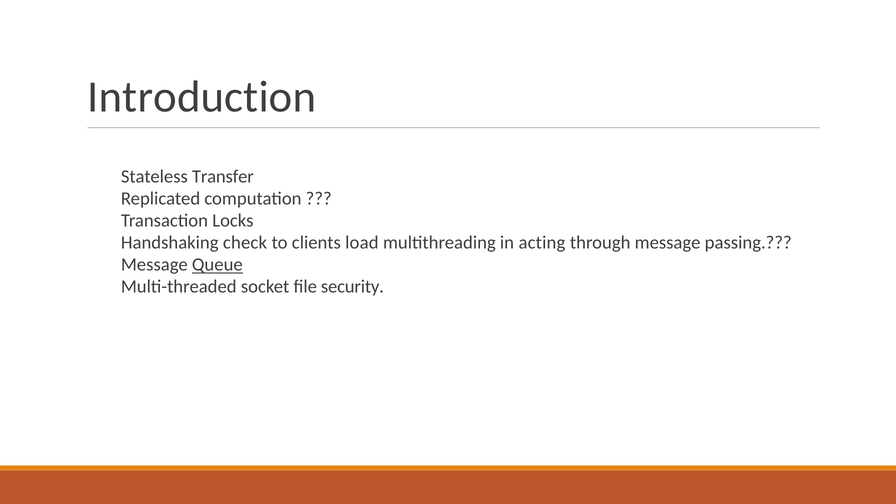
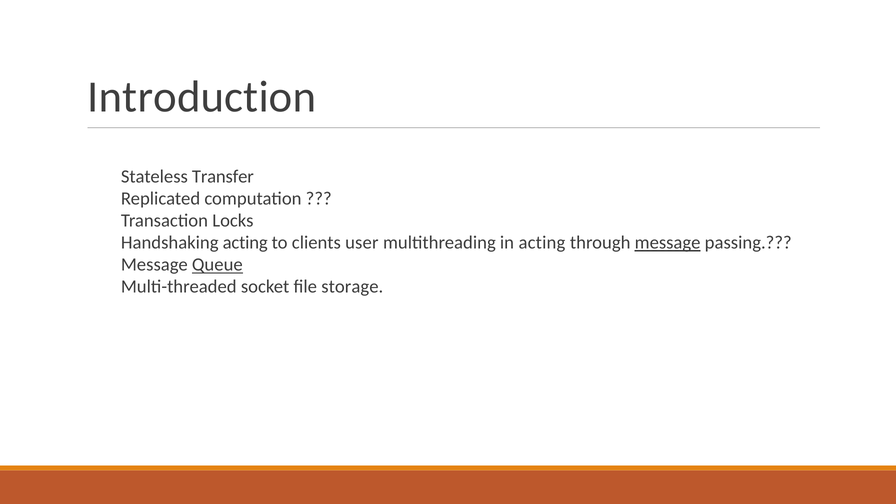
Handshaking check: check -> acting
load: load -> user
message at (668, 243) underline: none -> present
security: security -> storage
